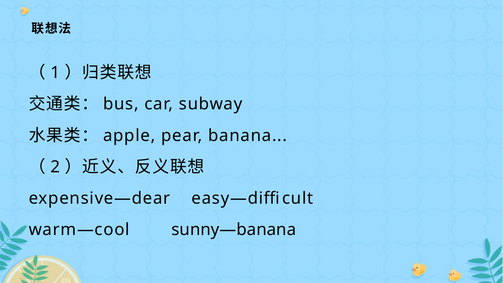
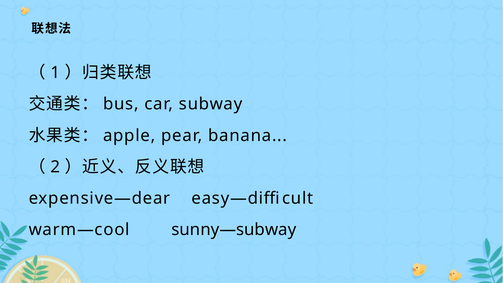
sunny—banana: sunny—banana -> sunny—subway
